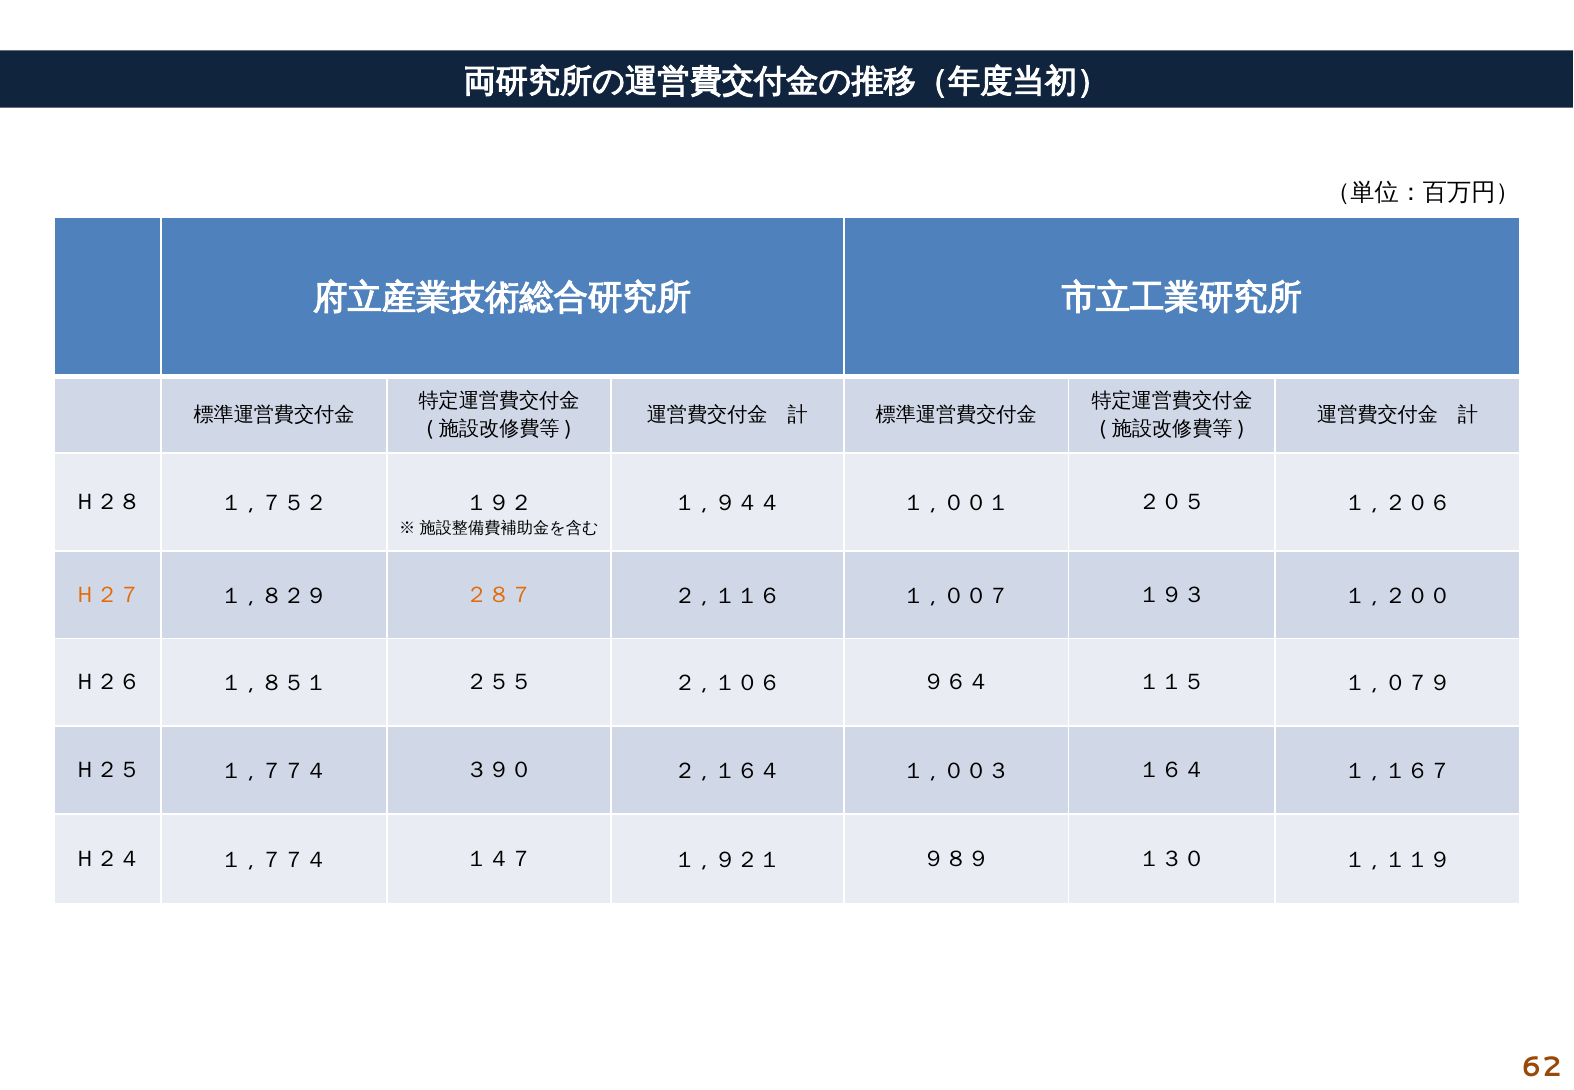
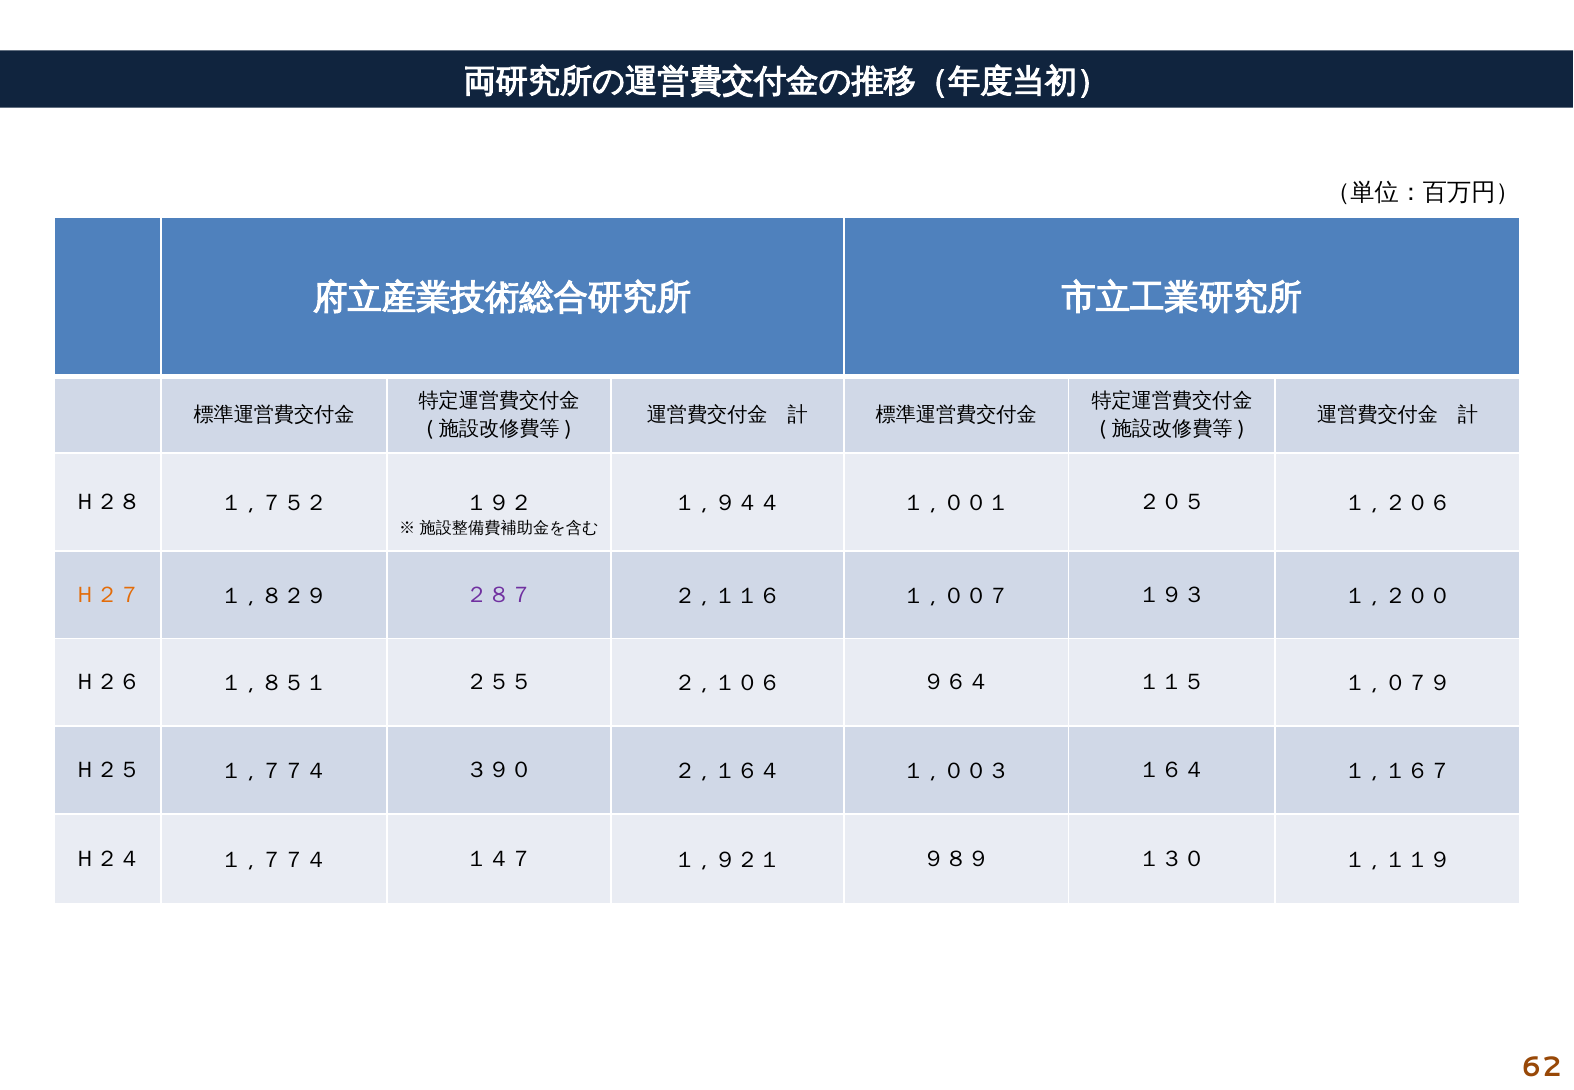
２８７ colour: orange -> purple
